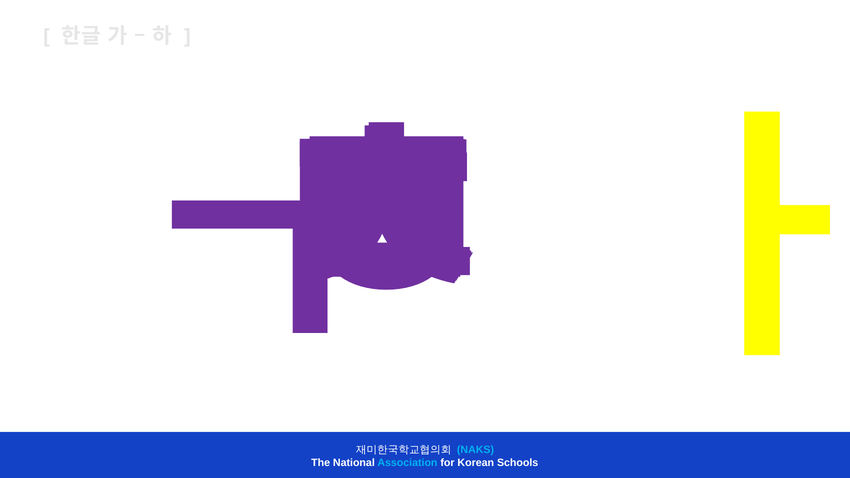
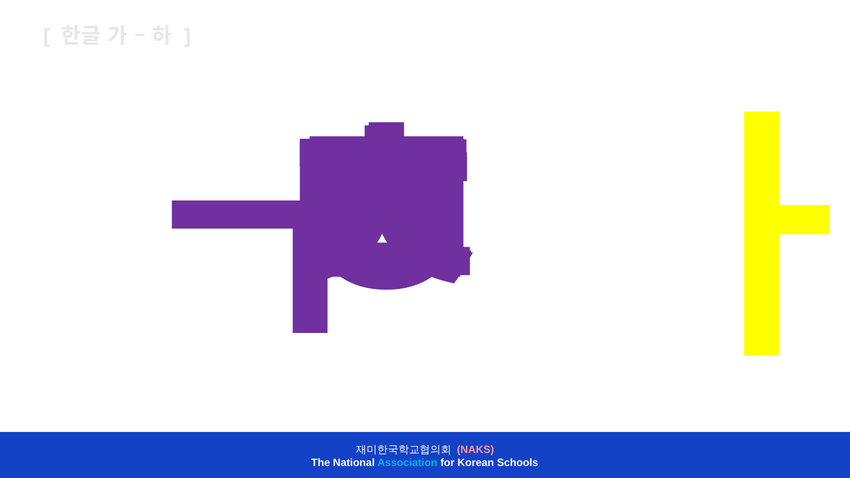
NAKS colour: light blue -> pink
